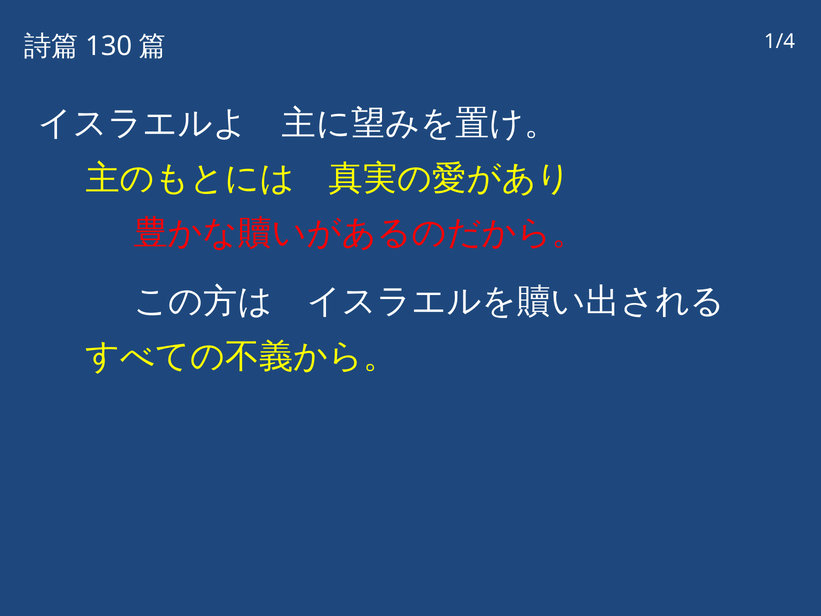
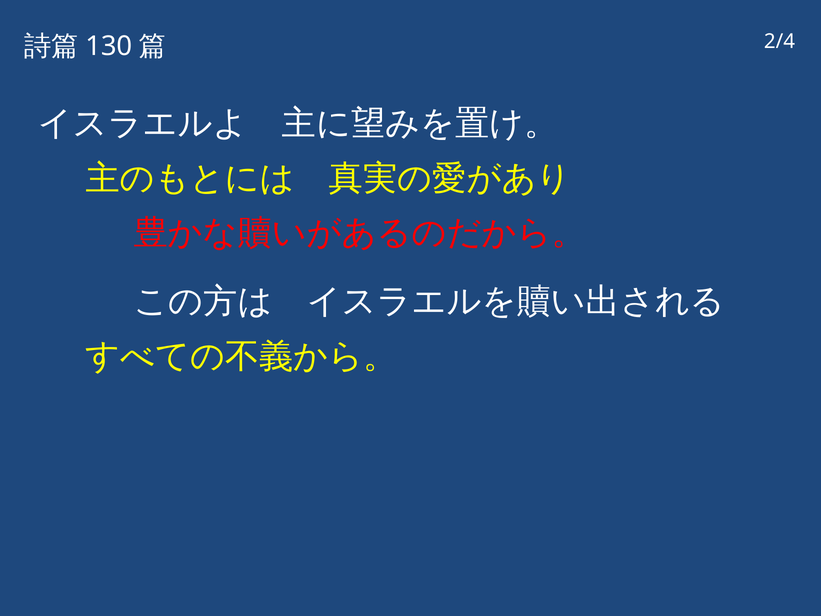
1/4: 1/4 -> 2/4
